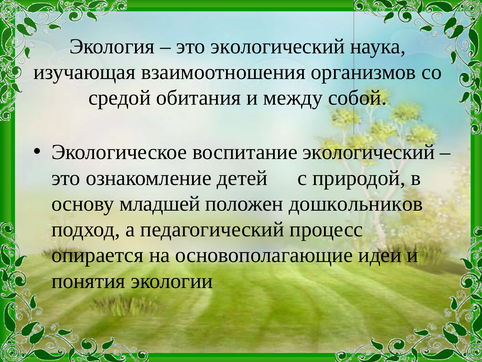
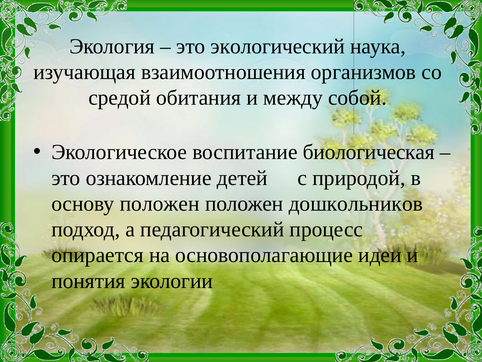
воспитание экологический: экологический -> биологическая
основу младшей: младшей -> положен
